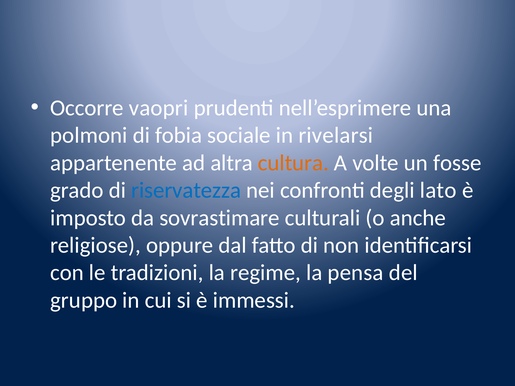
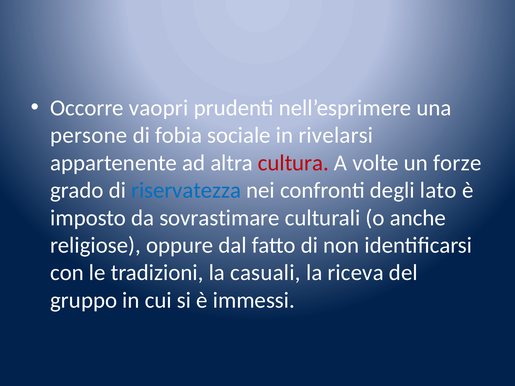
polmoni: polmoni -> persone
cultura colour: orange -> red
fosse: fosse -> forze
regime: regime -> casuali
pensa: pensa -> riceva
